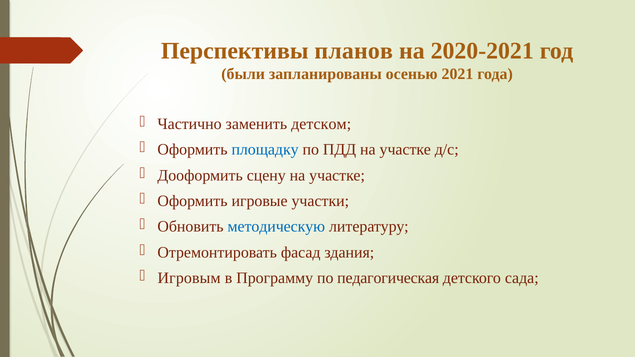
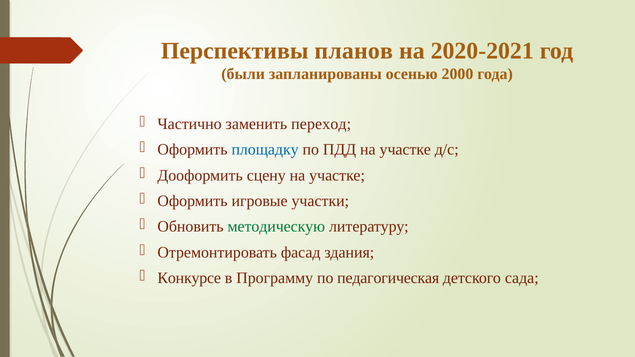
2021: 2021 -> 2000
детском: детском -> переход
методическую colour: blue -> green
Игровым: Игровым -> Конкурсе
